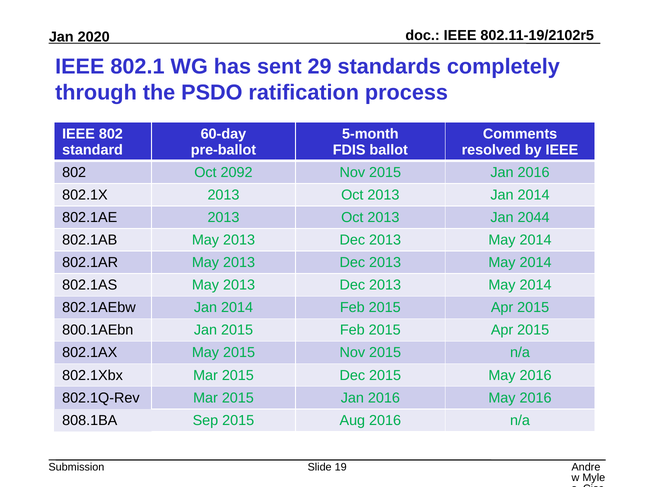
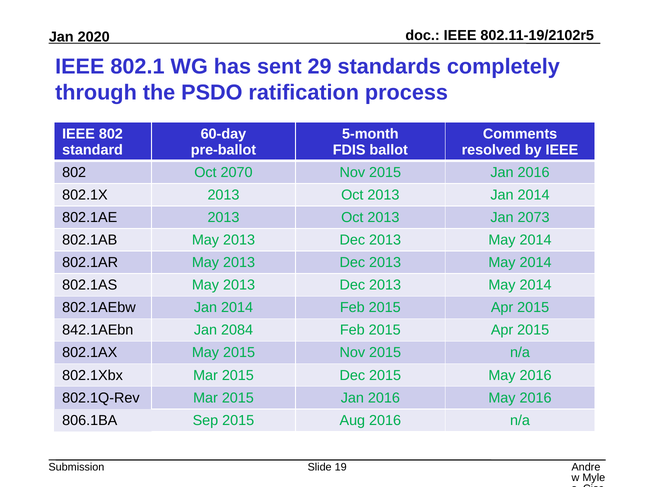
2092: 2092 -> 2070
2044: 2044 -> 2073
800.1AEbn: 800.1AEbn -> 842.1AEbn
Jan 2015: 2015 -> 2084
808.1BA: 808.1BA -> 806.1BA
